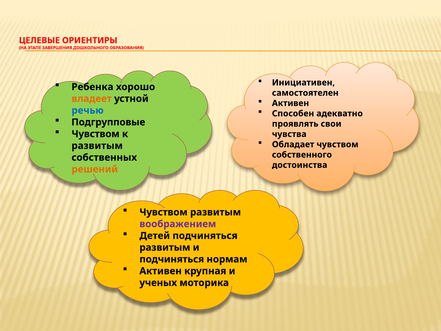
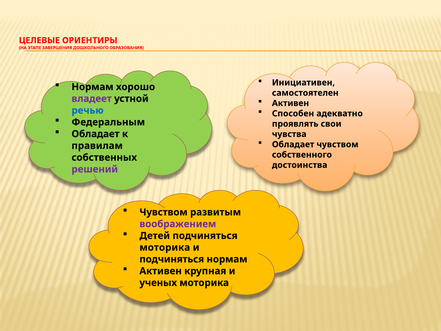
Ребенка at (92, 87): Ребенка -> Нормам
владеет colour: orange -> purple
Подгрупповые: Подгрупповые -> Федеральным
Чувством at (96, 134): Чувством -> Обладает
развитым at (97, 146): развитым -> правилам
решений colour: orange -> purple
развитым at (165, 247): развитым -> моторика
